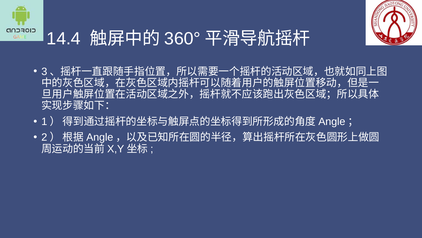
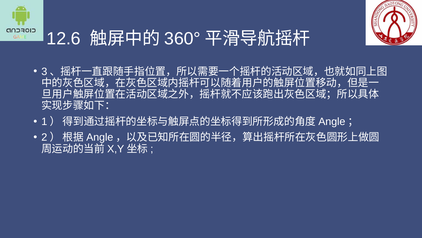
14.4: 14.4 -> 12.6
